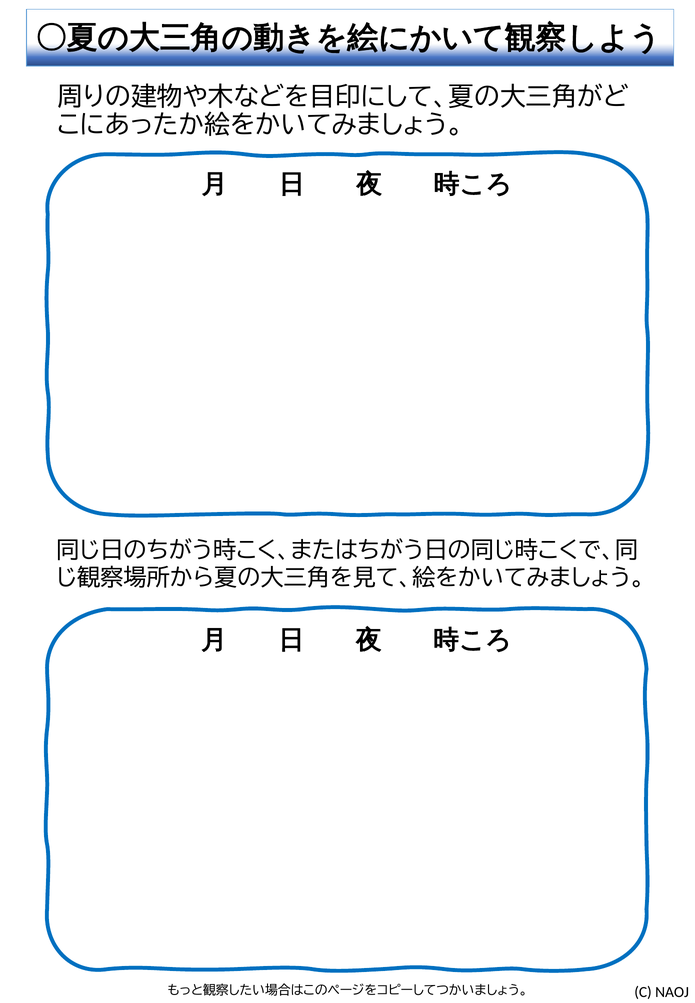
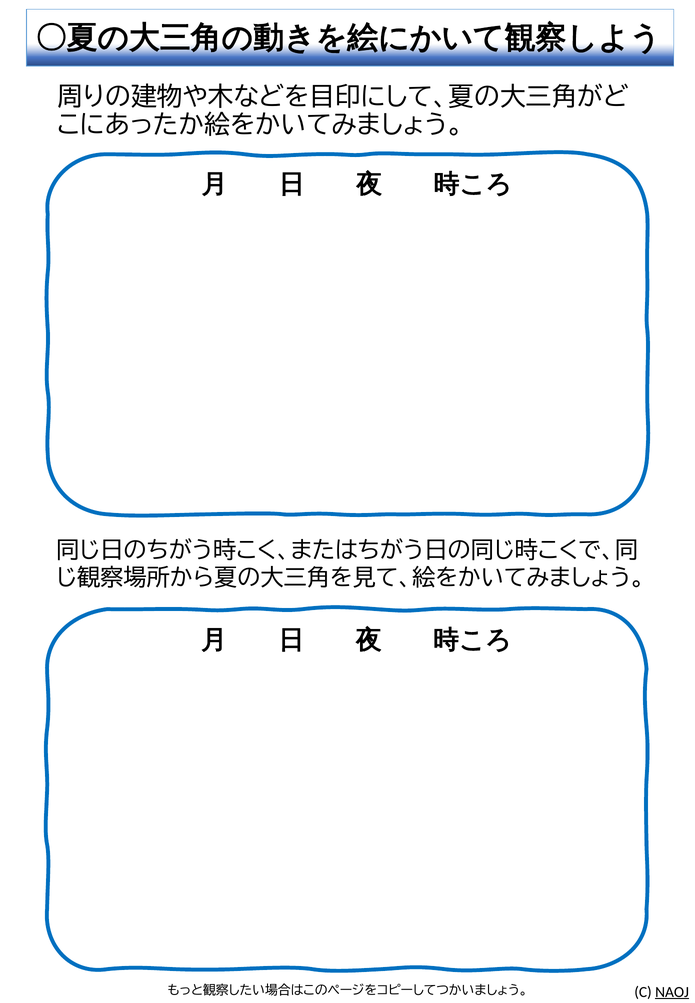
NAOJ underline: none -> present
